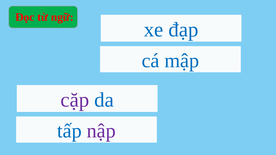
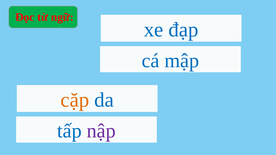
cặp colour: purple -> orange
